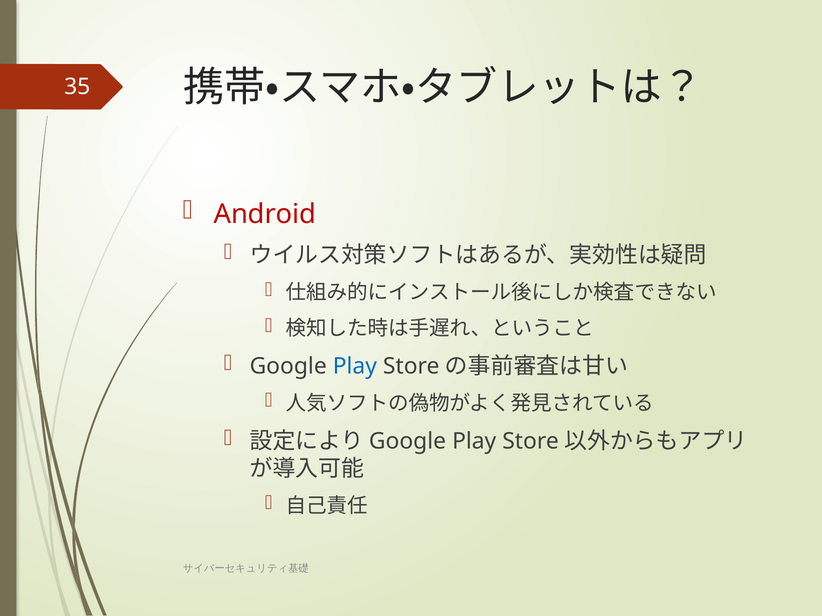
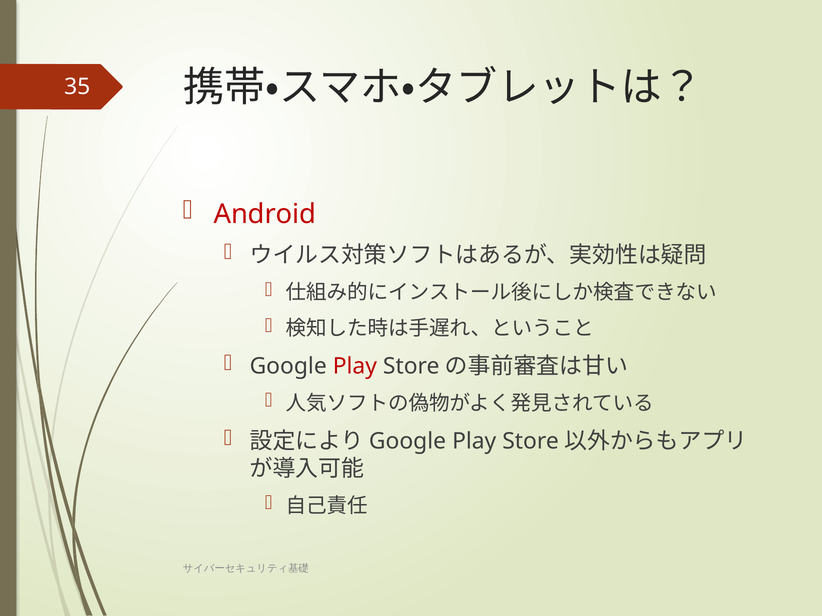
Play at (355, 367) colour: blue -> red
